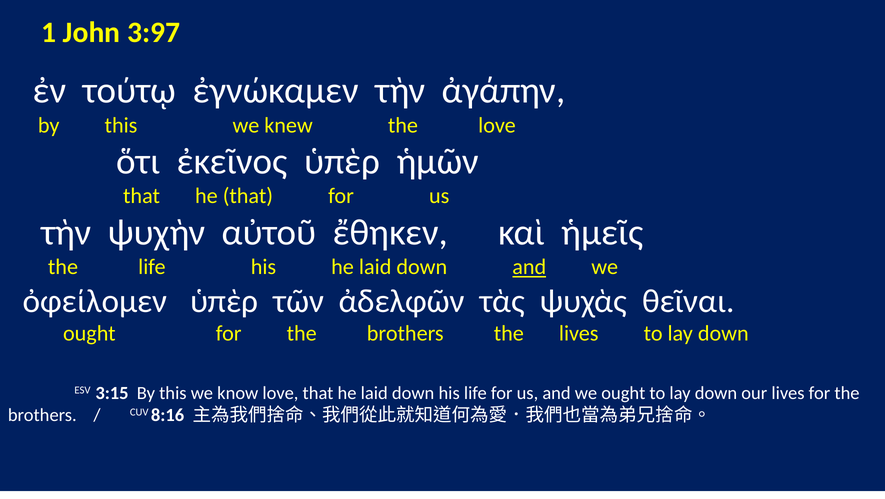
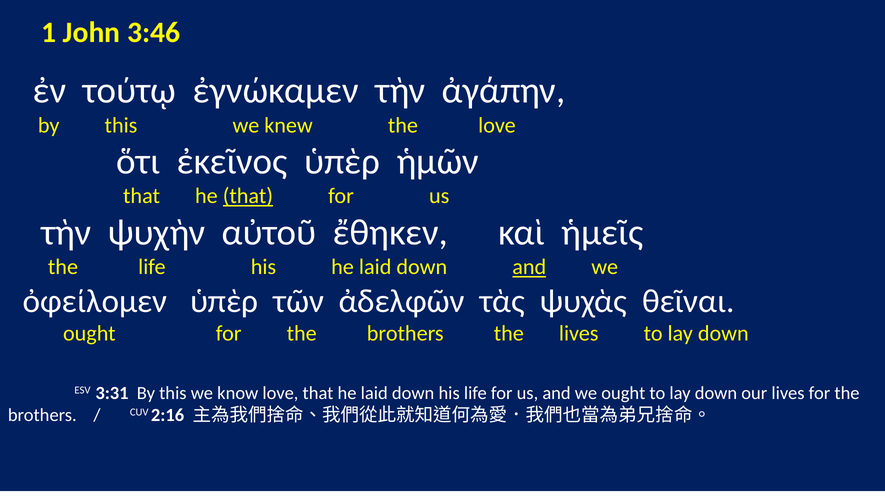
3:97: 3:97 -> 3:46
that at (248, 196) underline: none -> present
3:15: 3:15 -> 3:31
8:16: 8:16 -> 2:16
